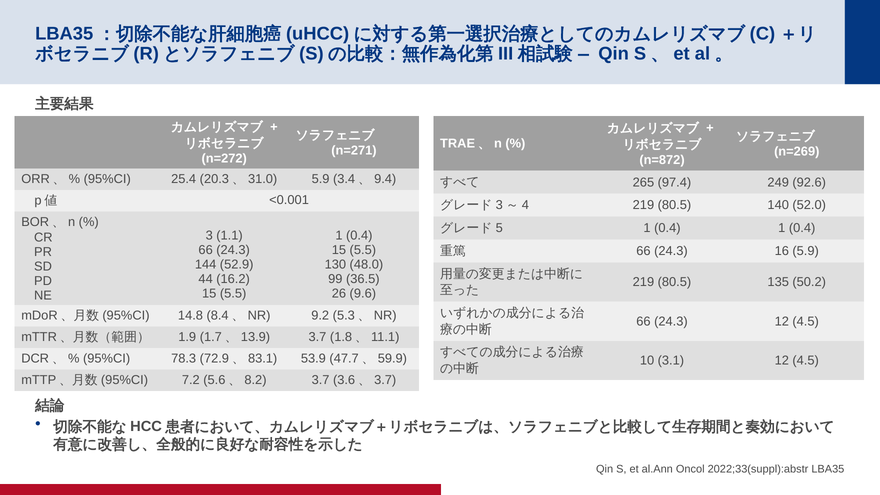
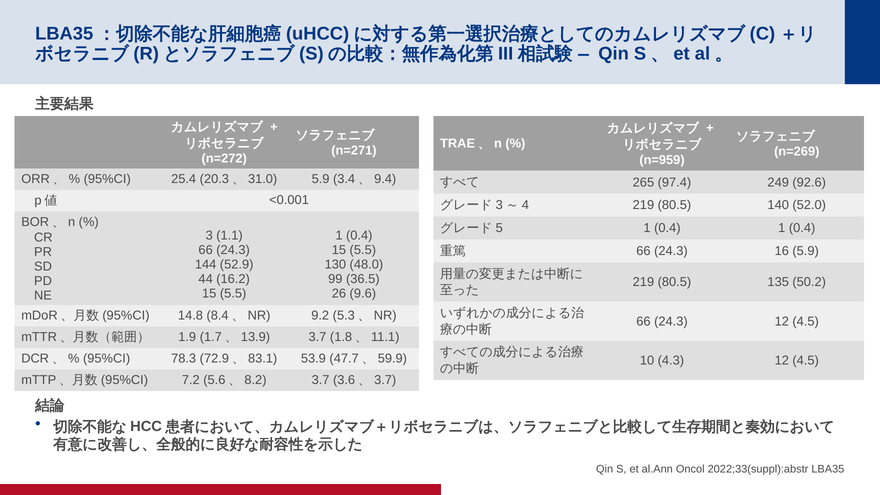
n=872: n=872 -> n=959
3.1: 3.1 -> 4.3
